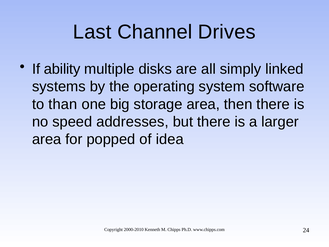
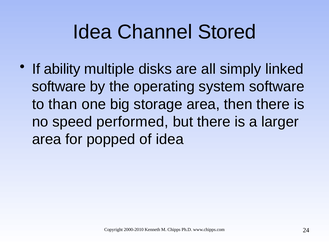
Last at (92, 32): Last -> Idea
Drives: Drives -> Stored
systems at (59, 87): systems -> software
addresses: addresses -> performed
